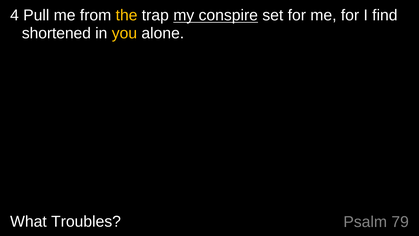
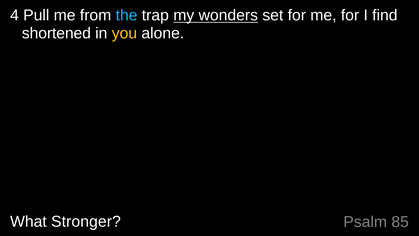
the colour: yellow -> light blue
conspire: conspire -> wonders
Troubles: Troubles -> Stronger
79: 79 -> 85
